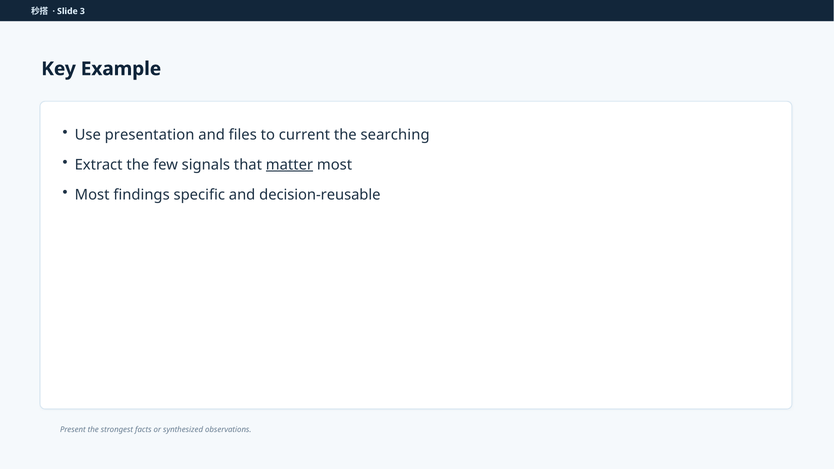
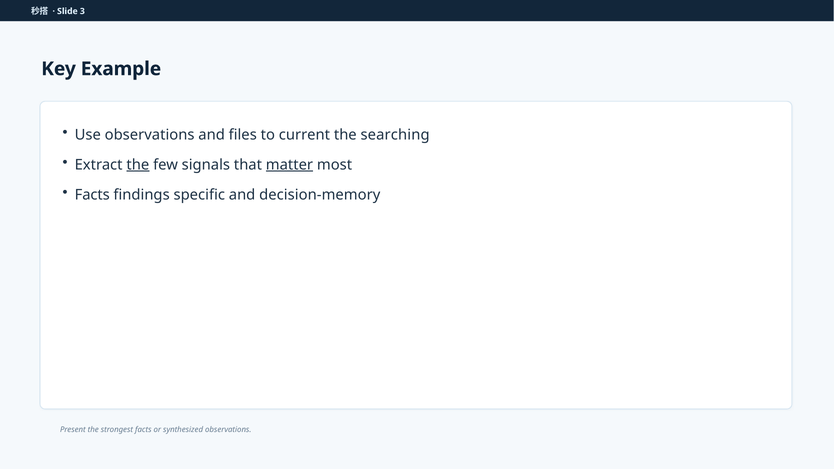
Use presentation: presentation -> observations
the at (138, 165) underline: none -> present
Most at (92, 195): Most -> Facts
decision-reusable: decision-reusable -> decision-memory
